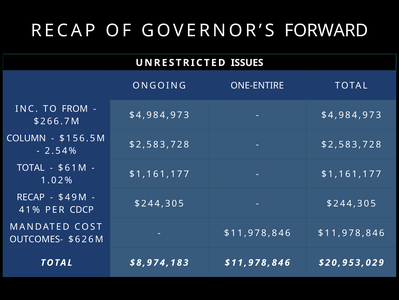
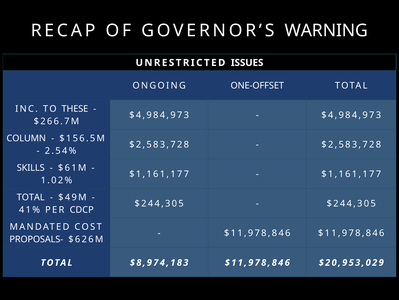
FORWARD: FORWARD -> WARNING
ONE-ENTIRE: ONE-ENTIRE -> ONE-OFFSET
FROM: FROM -> THESE
TOTAL at (31, 168): TOTAL -> SKILLS
RECAP at (31, 197): RECAP -> TOTAL
OUTCOMES-: OUTCOMES- -> PROPOSALS-
